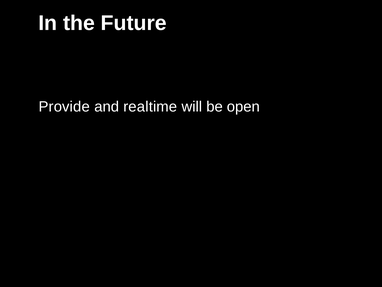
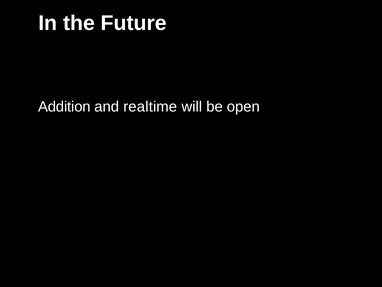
Provide: Provide -> Addition
